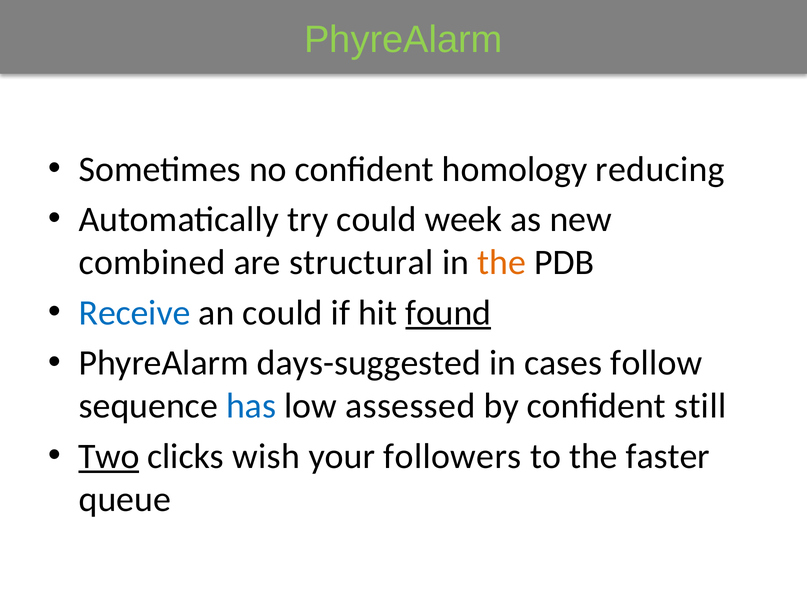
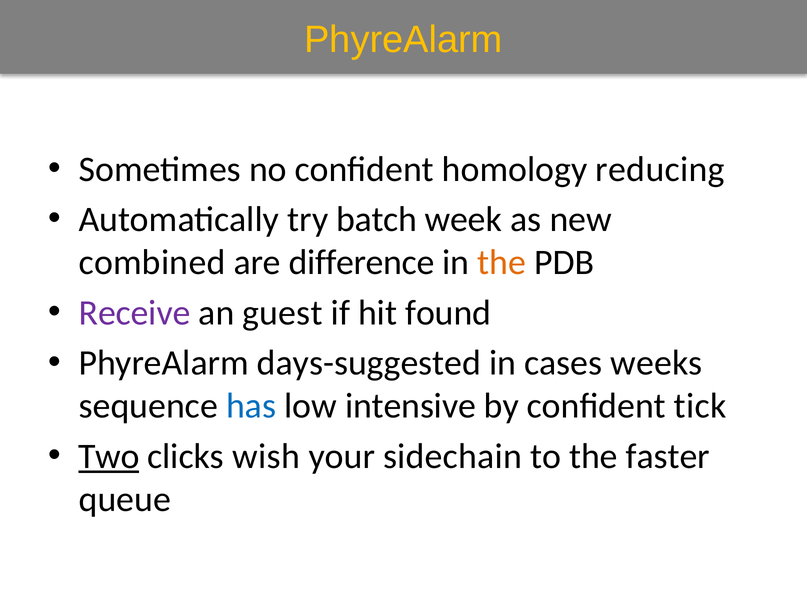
PhyreAlarm at (403, 40) colour: light green -> yellow
try could: could -> batch
structural: structural -> difference
Receive colour: blue -> purple
an could: could -> guest
found underline: present -> none
follow: follow -> weeks
assessed: assessed -> intensive
still: still -> tick
followers: followers -> sidechain
